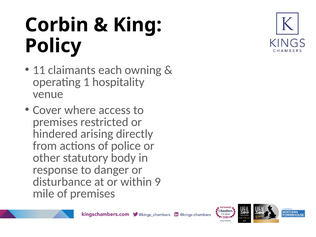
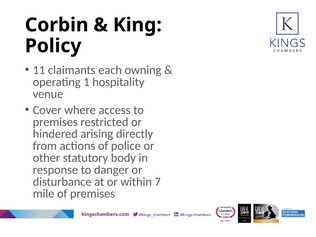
9: 9 -> 7
